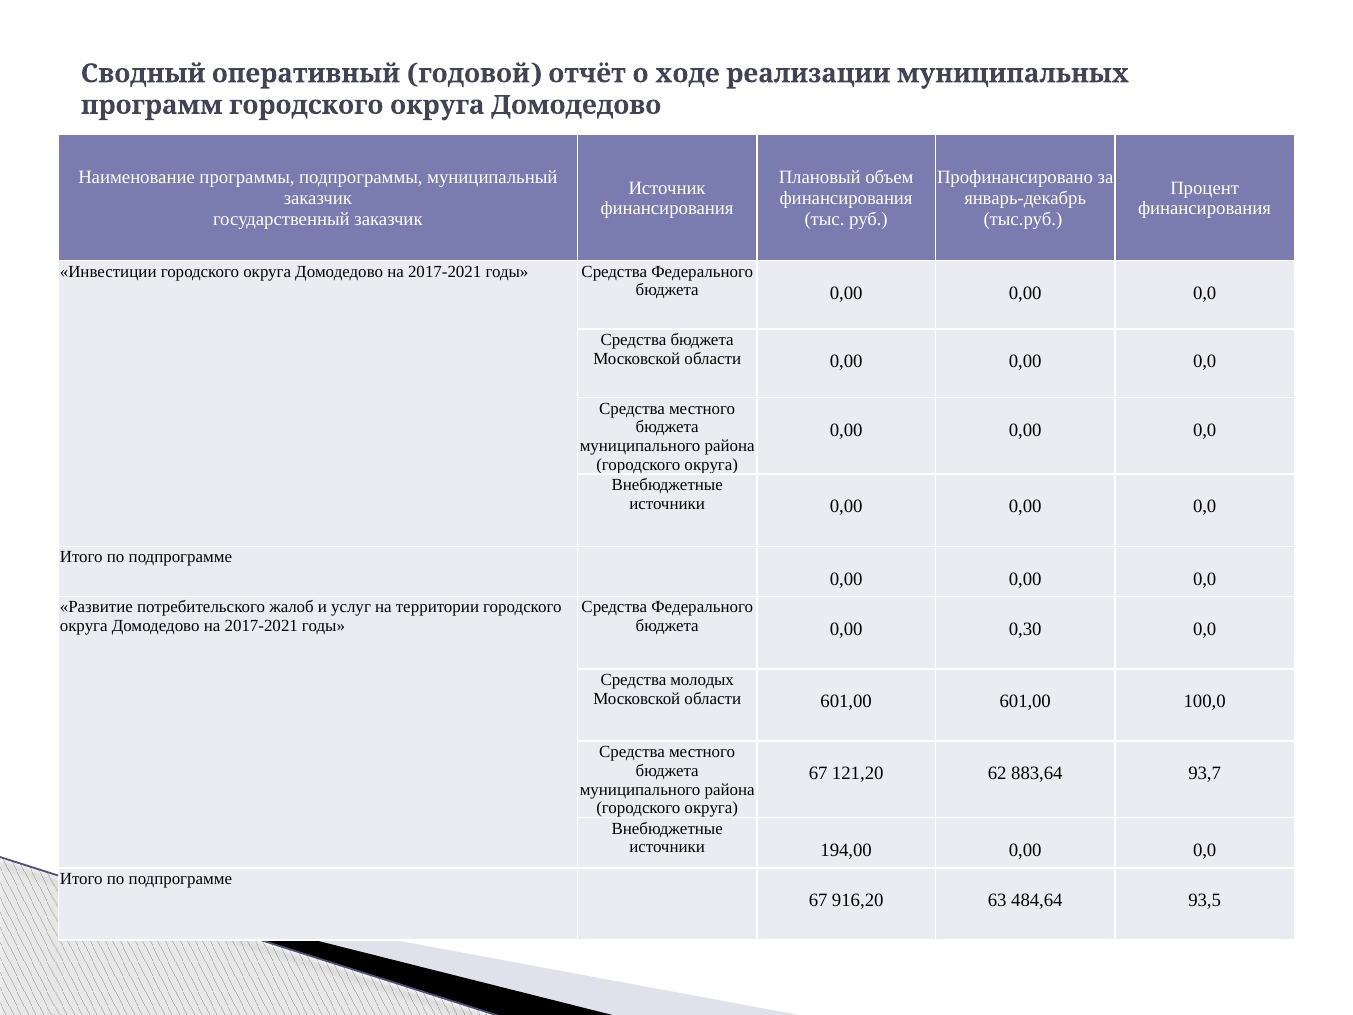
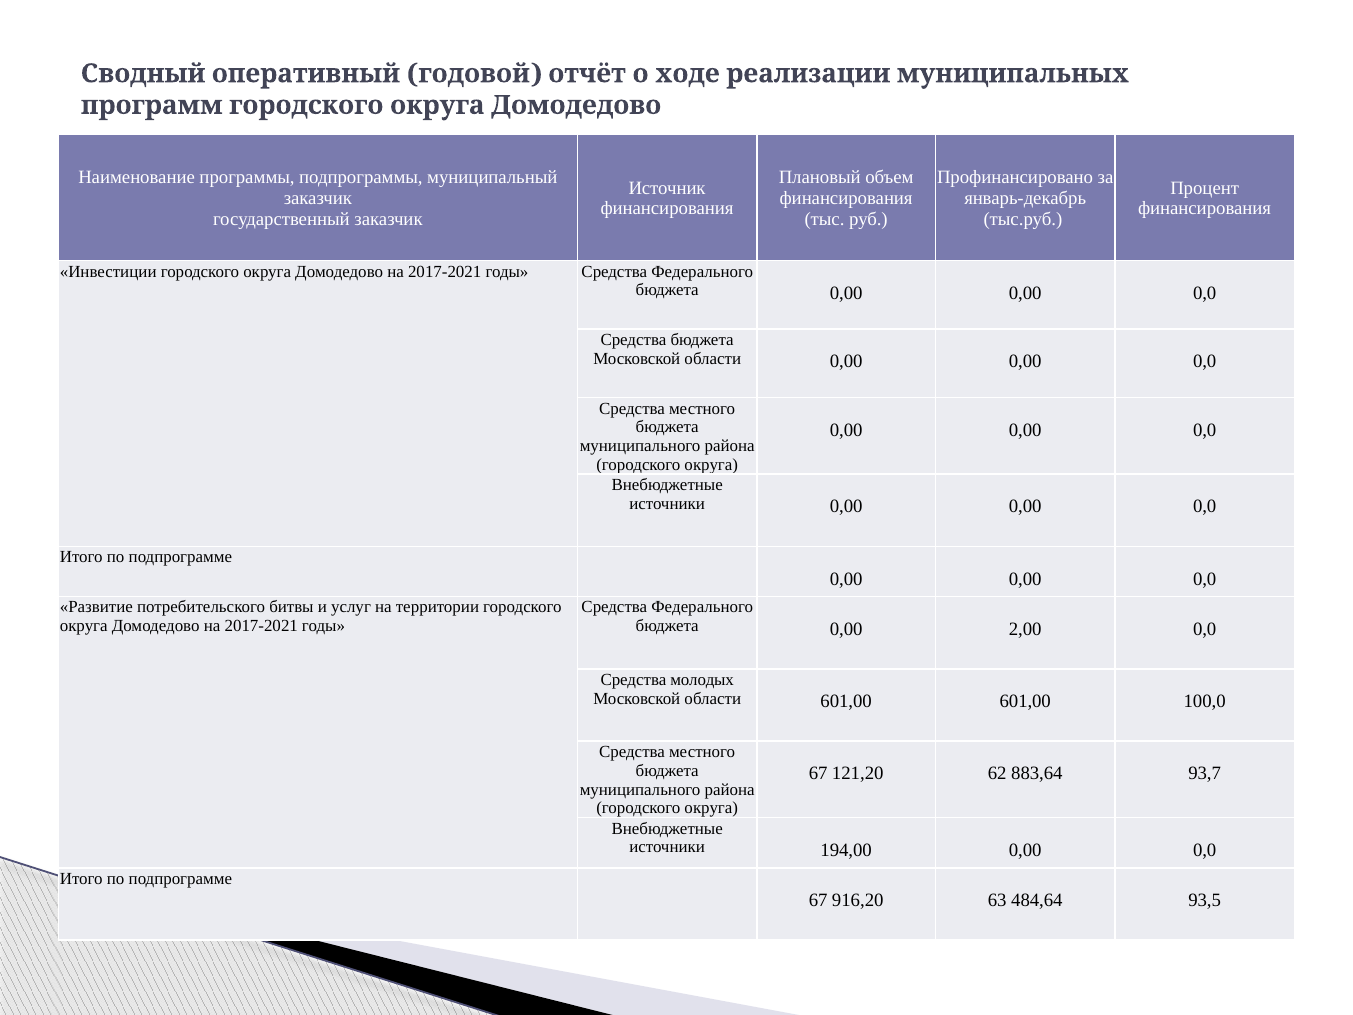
жалоб: жалоб -> битвы
0,30: 0,30 -> 2,00
